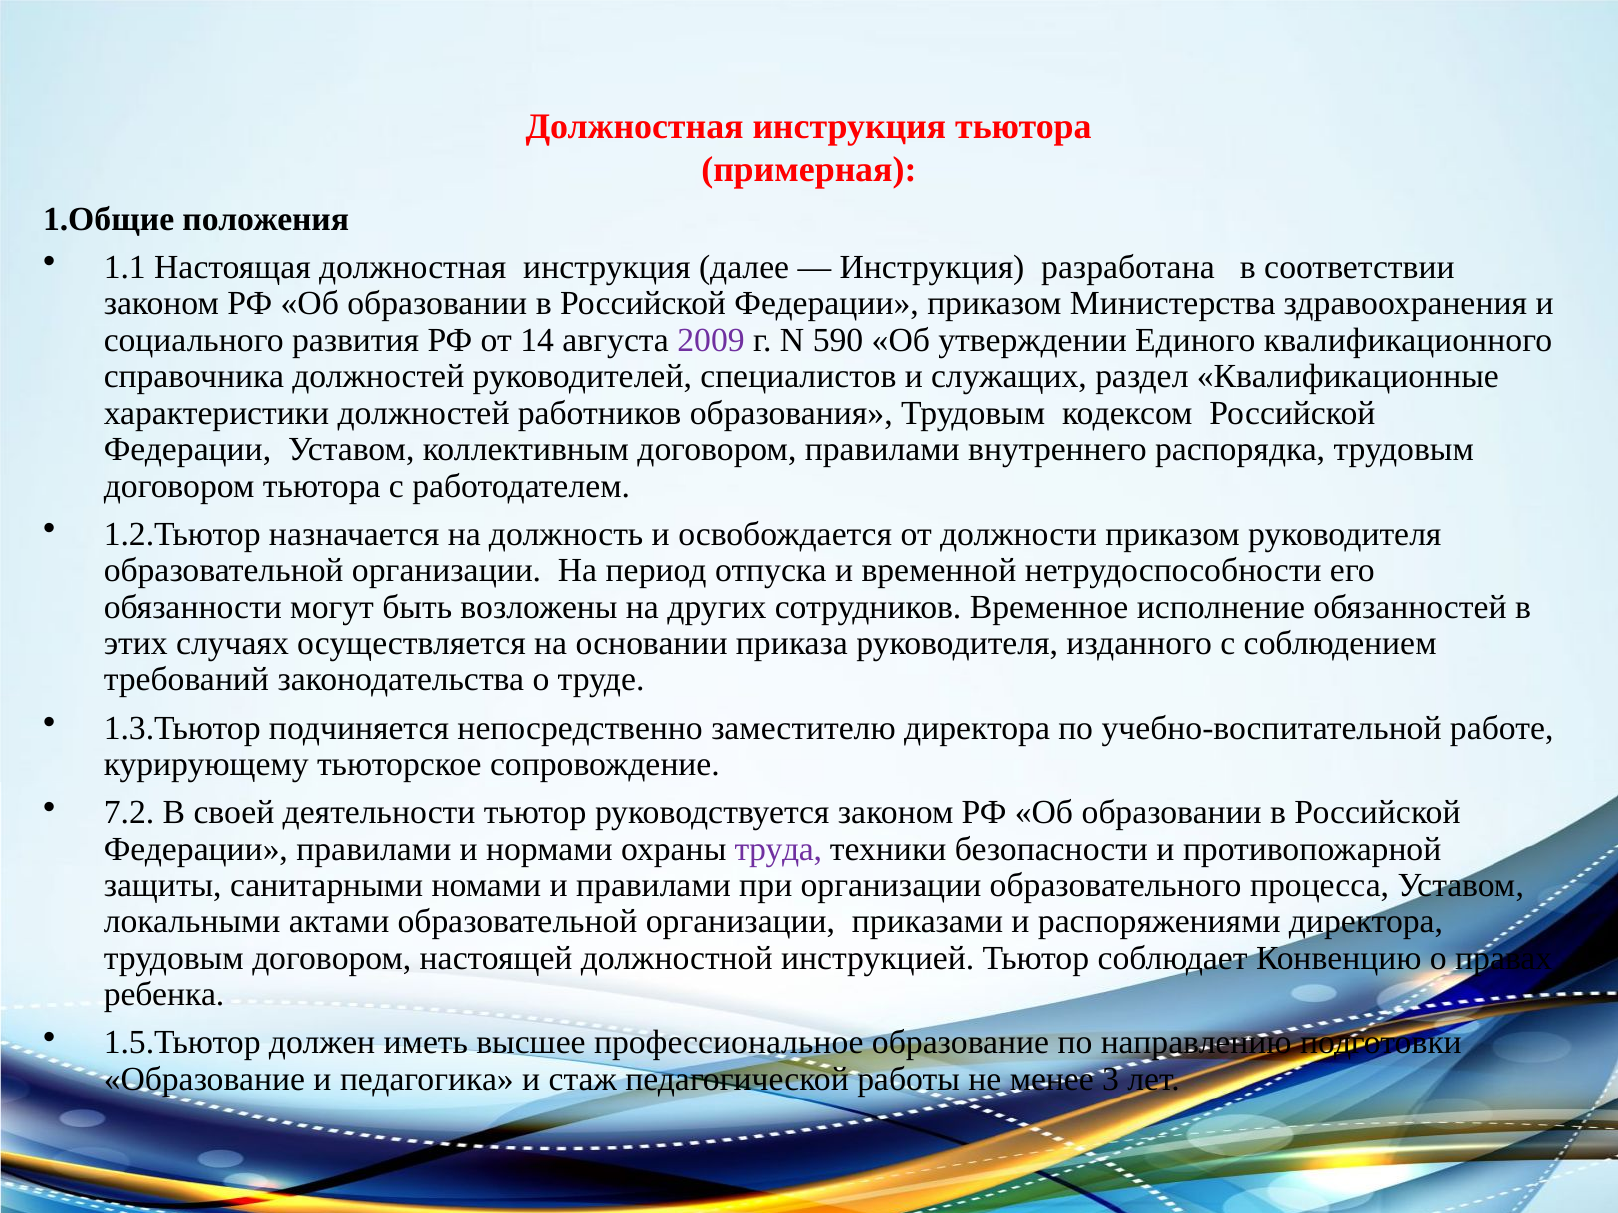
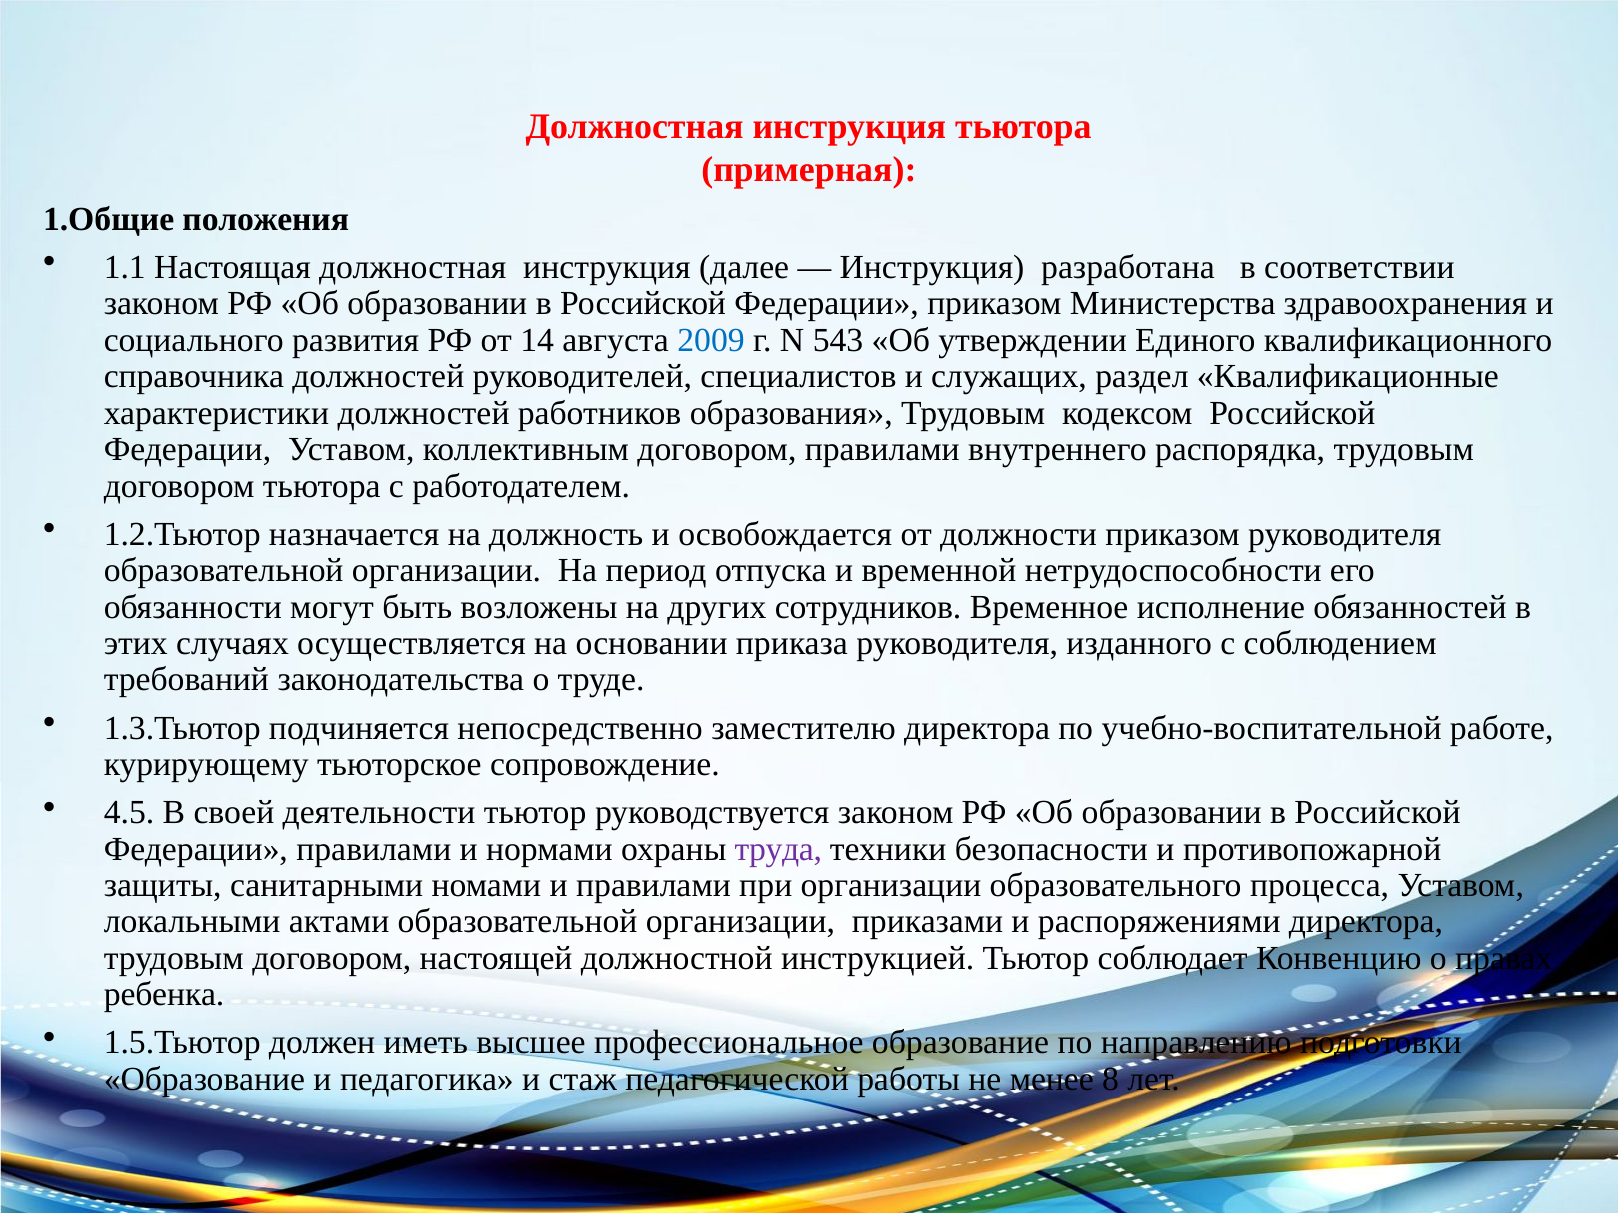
2009 colour: purple -> blue
590: 590 -> 543
7.2: 7.2 -> 4.5
3: 3 -> 8
